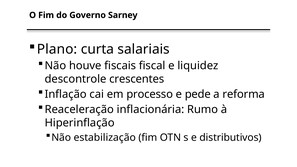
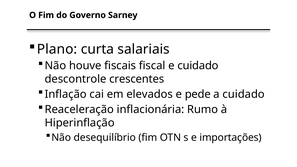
e liquidez: liquidez -> cuidado
processo: processo -> elevados
a reforma: reforma -> cuidado
estabilização: estabilização -> desequilíbrio
distributivos: distributivos -> importações
